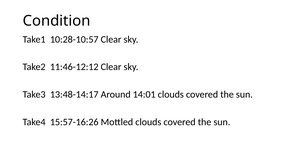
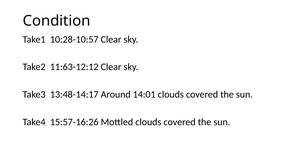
11:46-12:12: 11:46-12:12 -> 11:63-12:12
